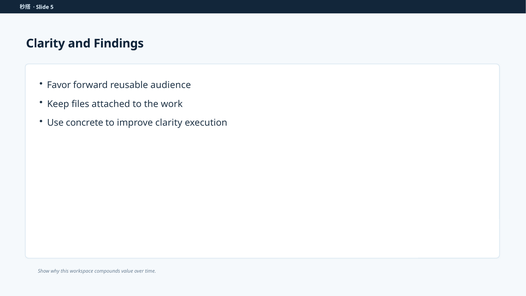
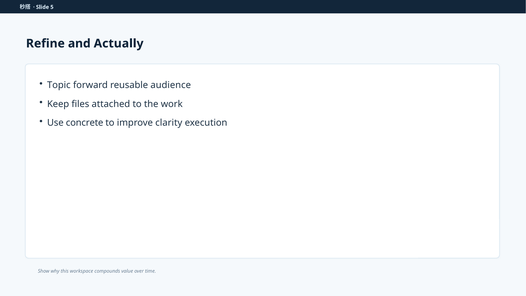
Clarity at (45, 43): Clarity -> Refine
Findings: Findings -> Actually
Favor: Favor -> Topic
